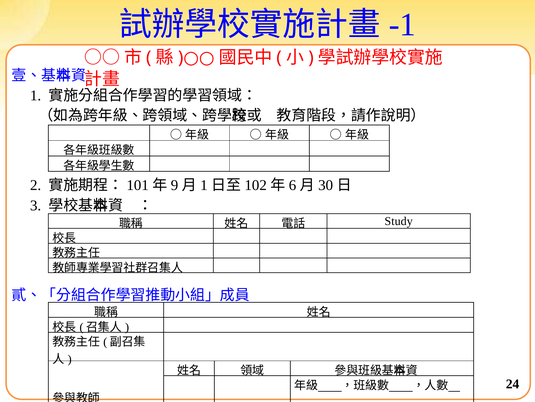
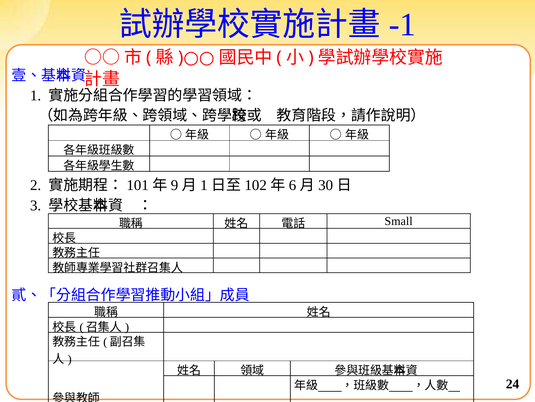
Study: Study -> Small
